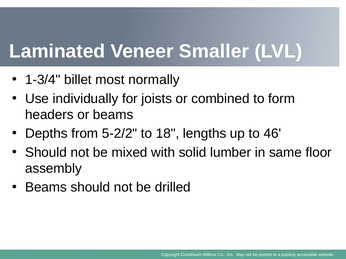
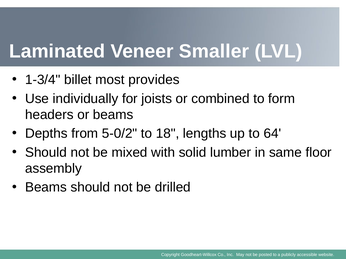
normally: normally -> provides
5-2/2: 5-2/2 -> 5-0/2
46: 46 -> 64
